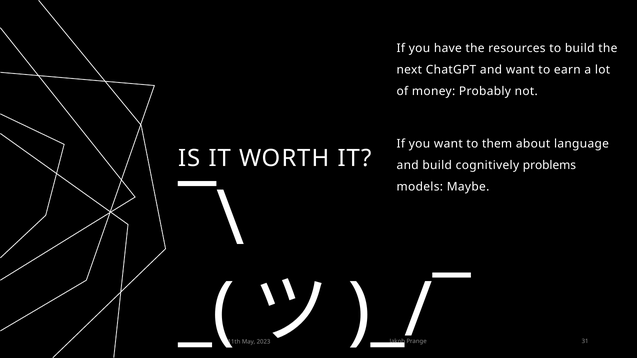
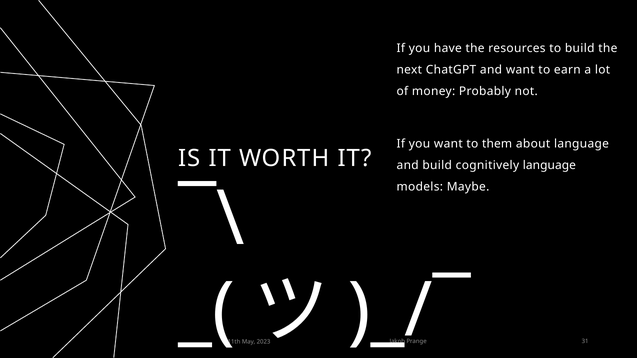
cognitively problems: problems -> language
